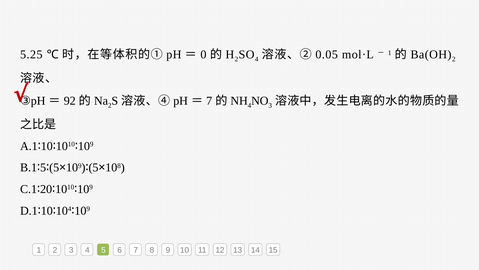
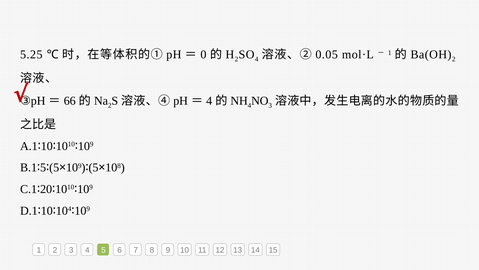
92: 92 -> 66
7 at (209, 101): 7 -> 4
